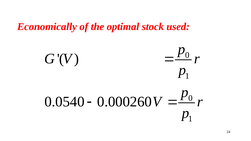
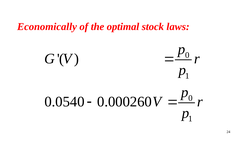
used: used -> laws
